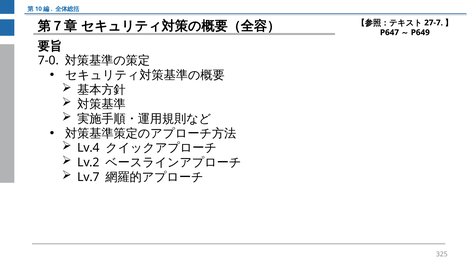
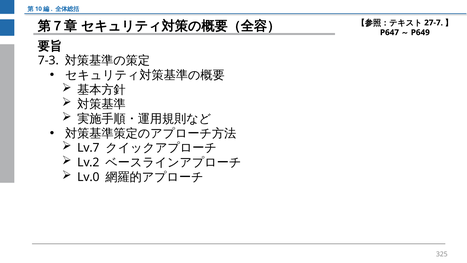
7-0: 7-0 -> 7-3
Lv.4: Lv.4 -> Lv.7
Lv.7: Lv.7 -> Lv.0
